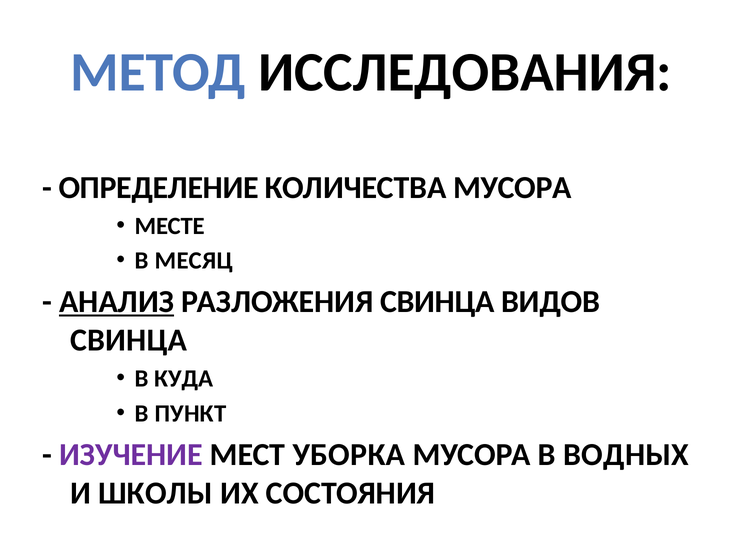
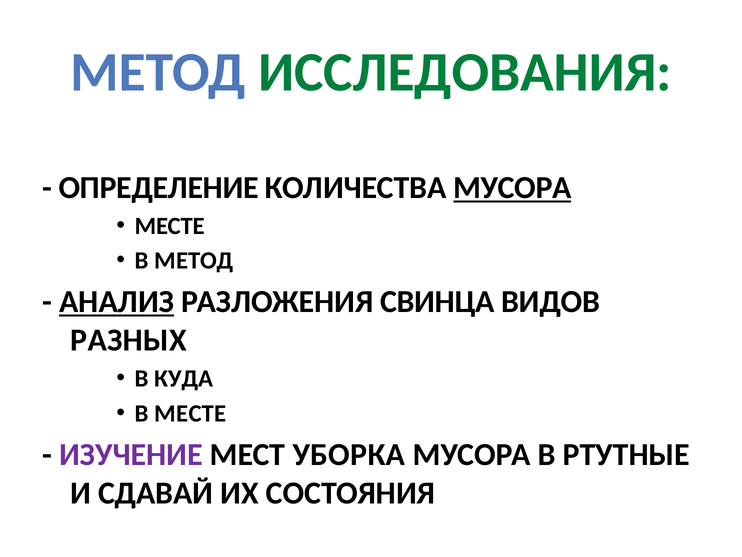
ИССЛЕДОВАНИЯ colour: black -> green
МУСОРА at (512, 187) underline: none -> present
В МЕСЯЦ: МЕСЯЦ -> МЕТОД
СВИНЦА at (129, 340): СВИНЦА -> РАЗНЫХ
В ПУНКТ: ПУНКТ -> МЕСТЕ
ВОДНЫХ: ВОДНЫХ -> РТУТНЫЕ
ШКОЛЫ: ШКОЛЫ -> СДАВАЙ
